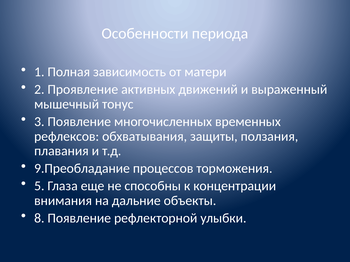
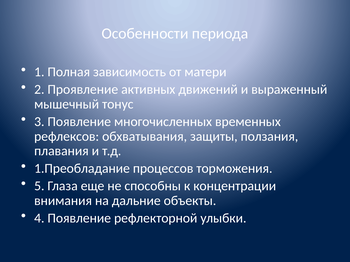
9.Преобладание: 9.Преобладание -> 1.Преобладание
8: 8 -> 4
